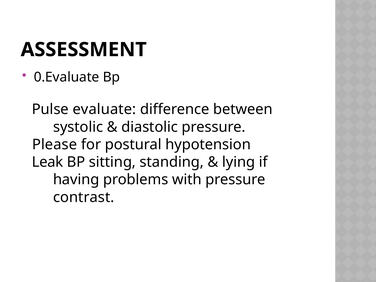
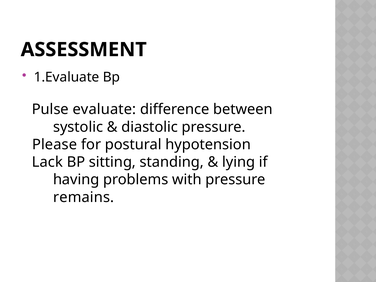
0.Evaluate: 0.Evaluate -> 1.Evaluate
Leak: Leak -> Lack
contrast: contrast -> remains
